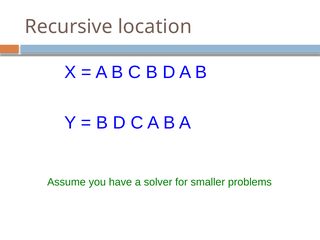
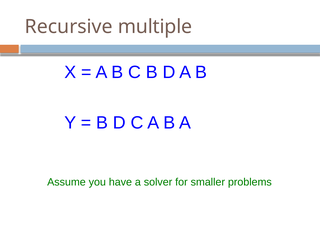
location: location -> multiple
